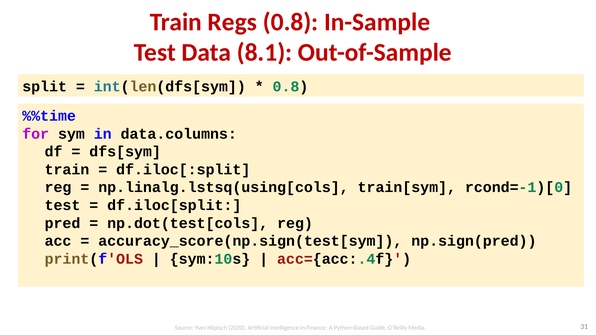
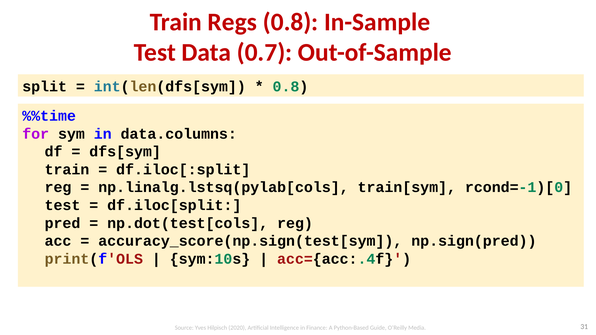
8.1: 8.1 -> 0.7
np.linalg.lstsq(using[cols: np.linalg.lstsq(using[cols -> np.linalg.lstsq(pylab[cols
